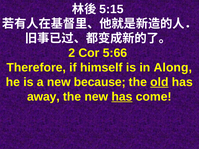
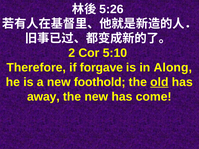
5:15: 5:15 -> 5:26
5:66: 5:66 -> 5:10
himself: himself -> forgave
because: because -> foothold
has at (122, 97) underline: present -> none
